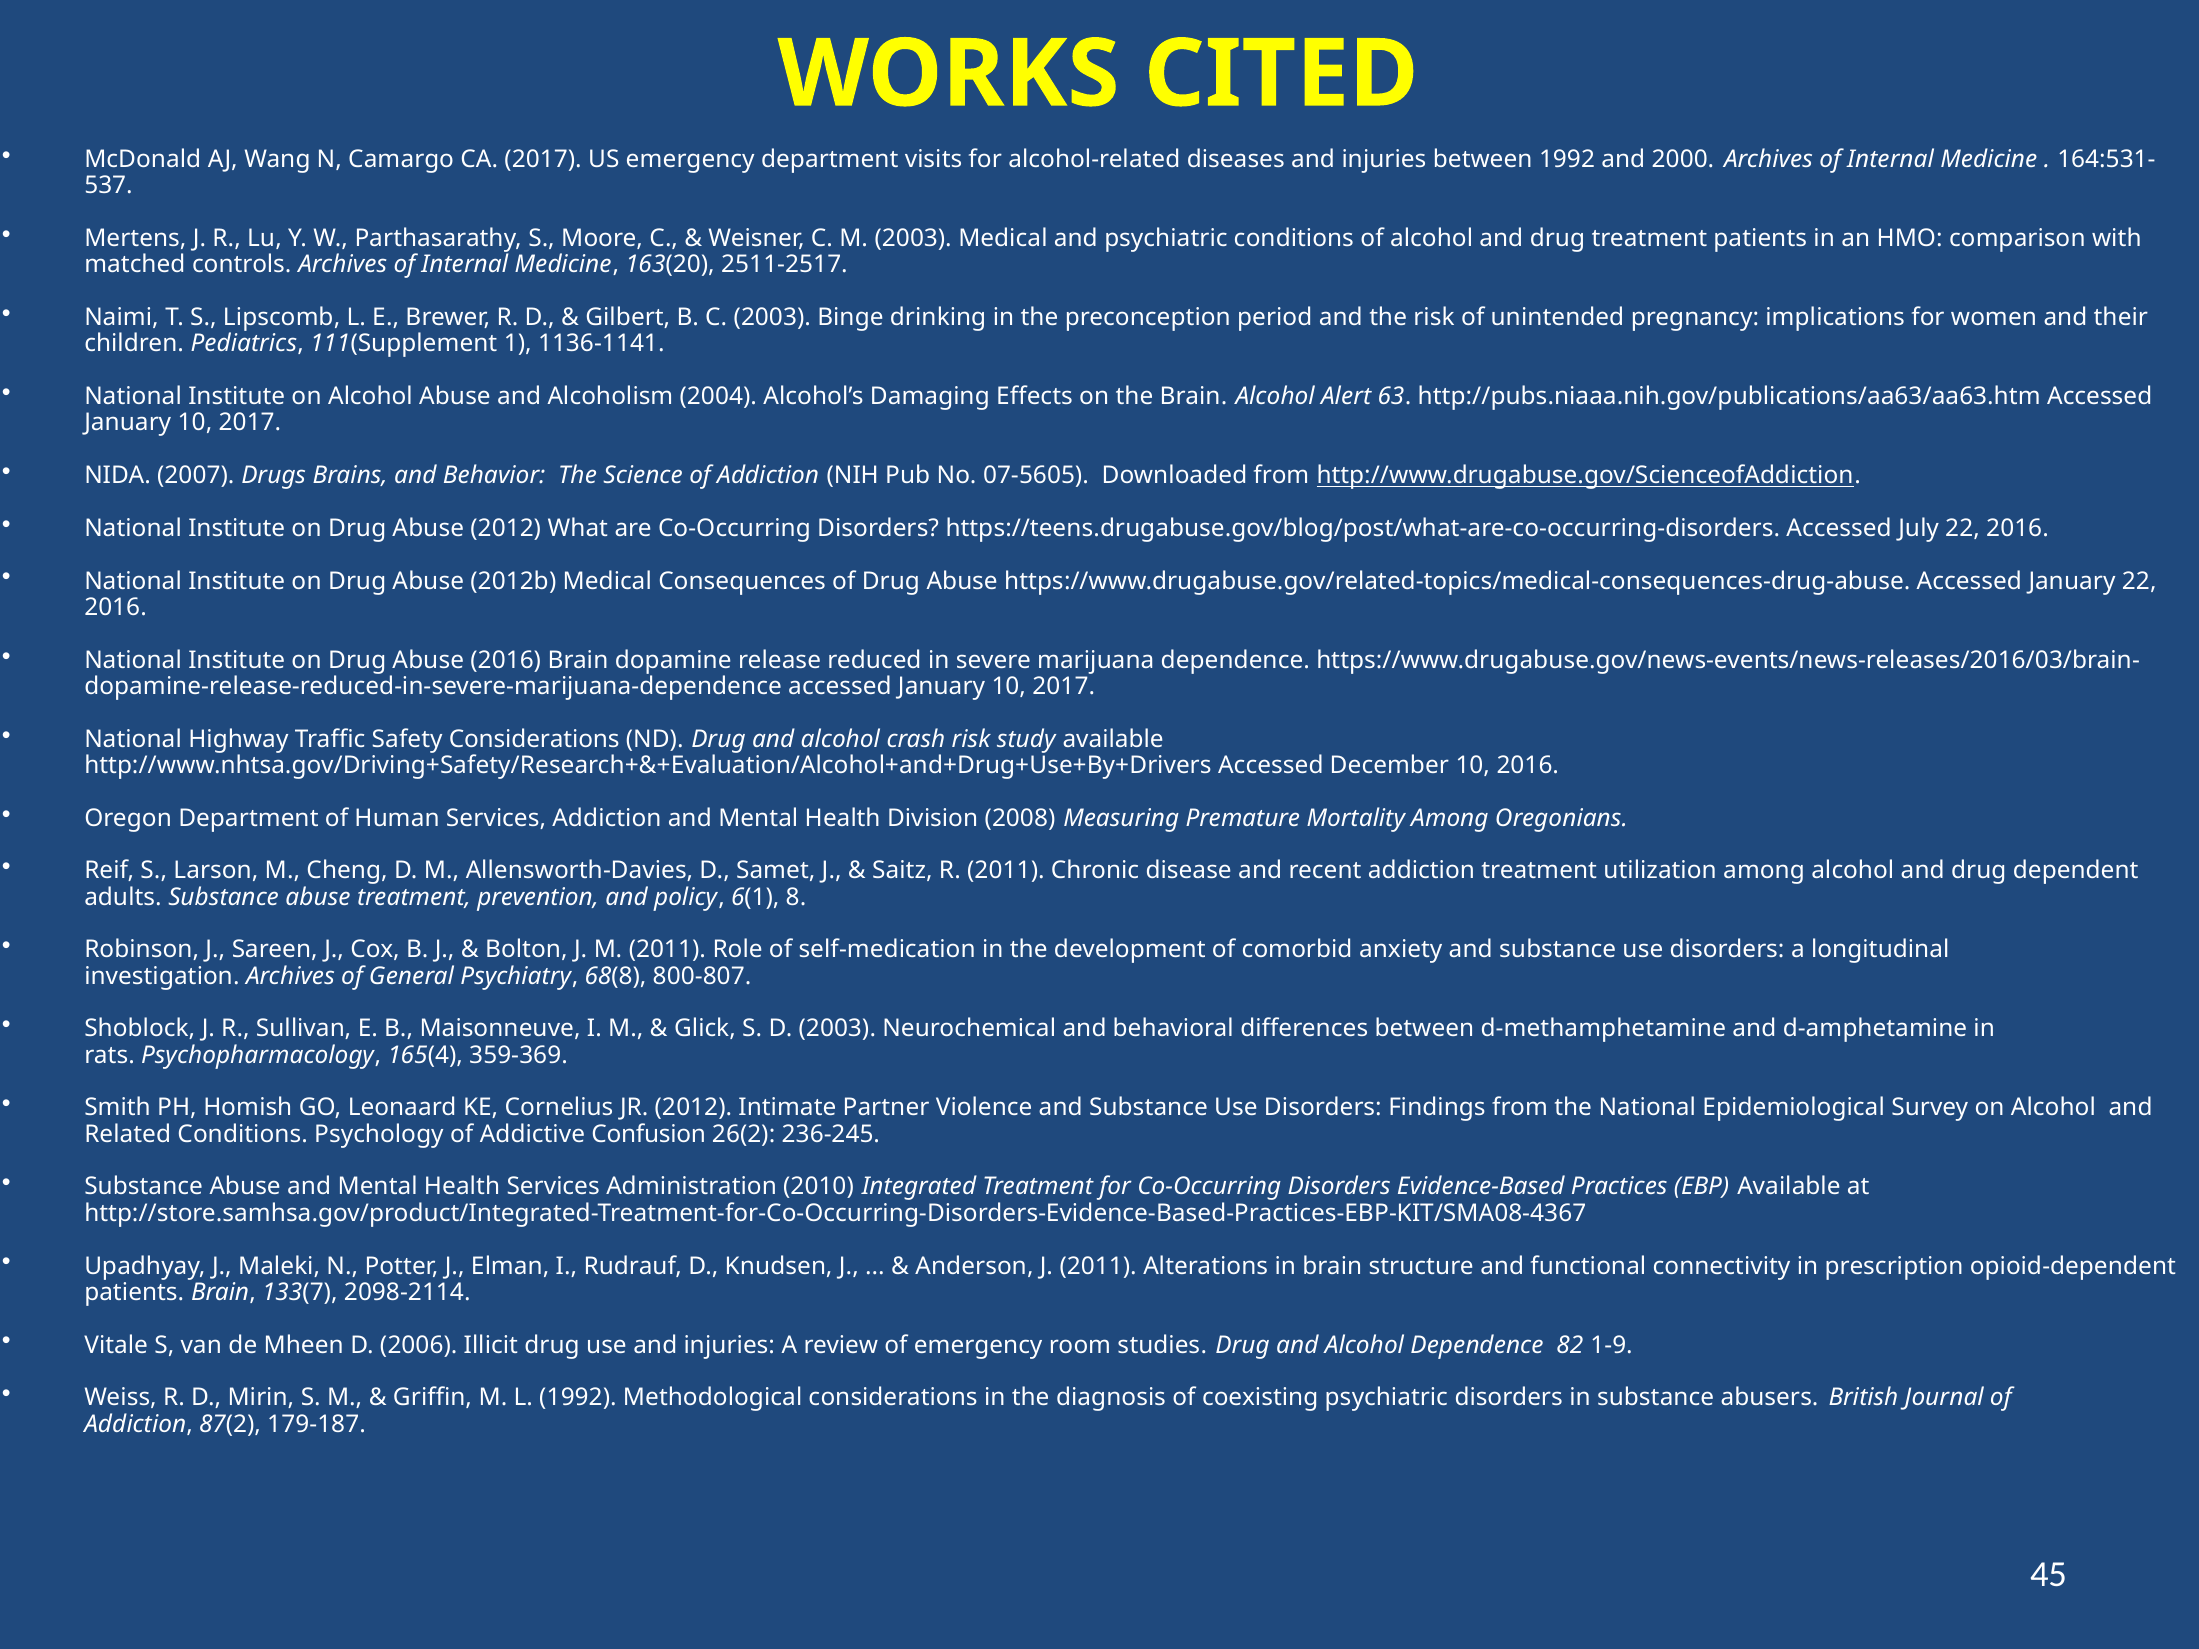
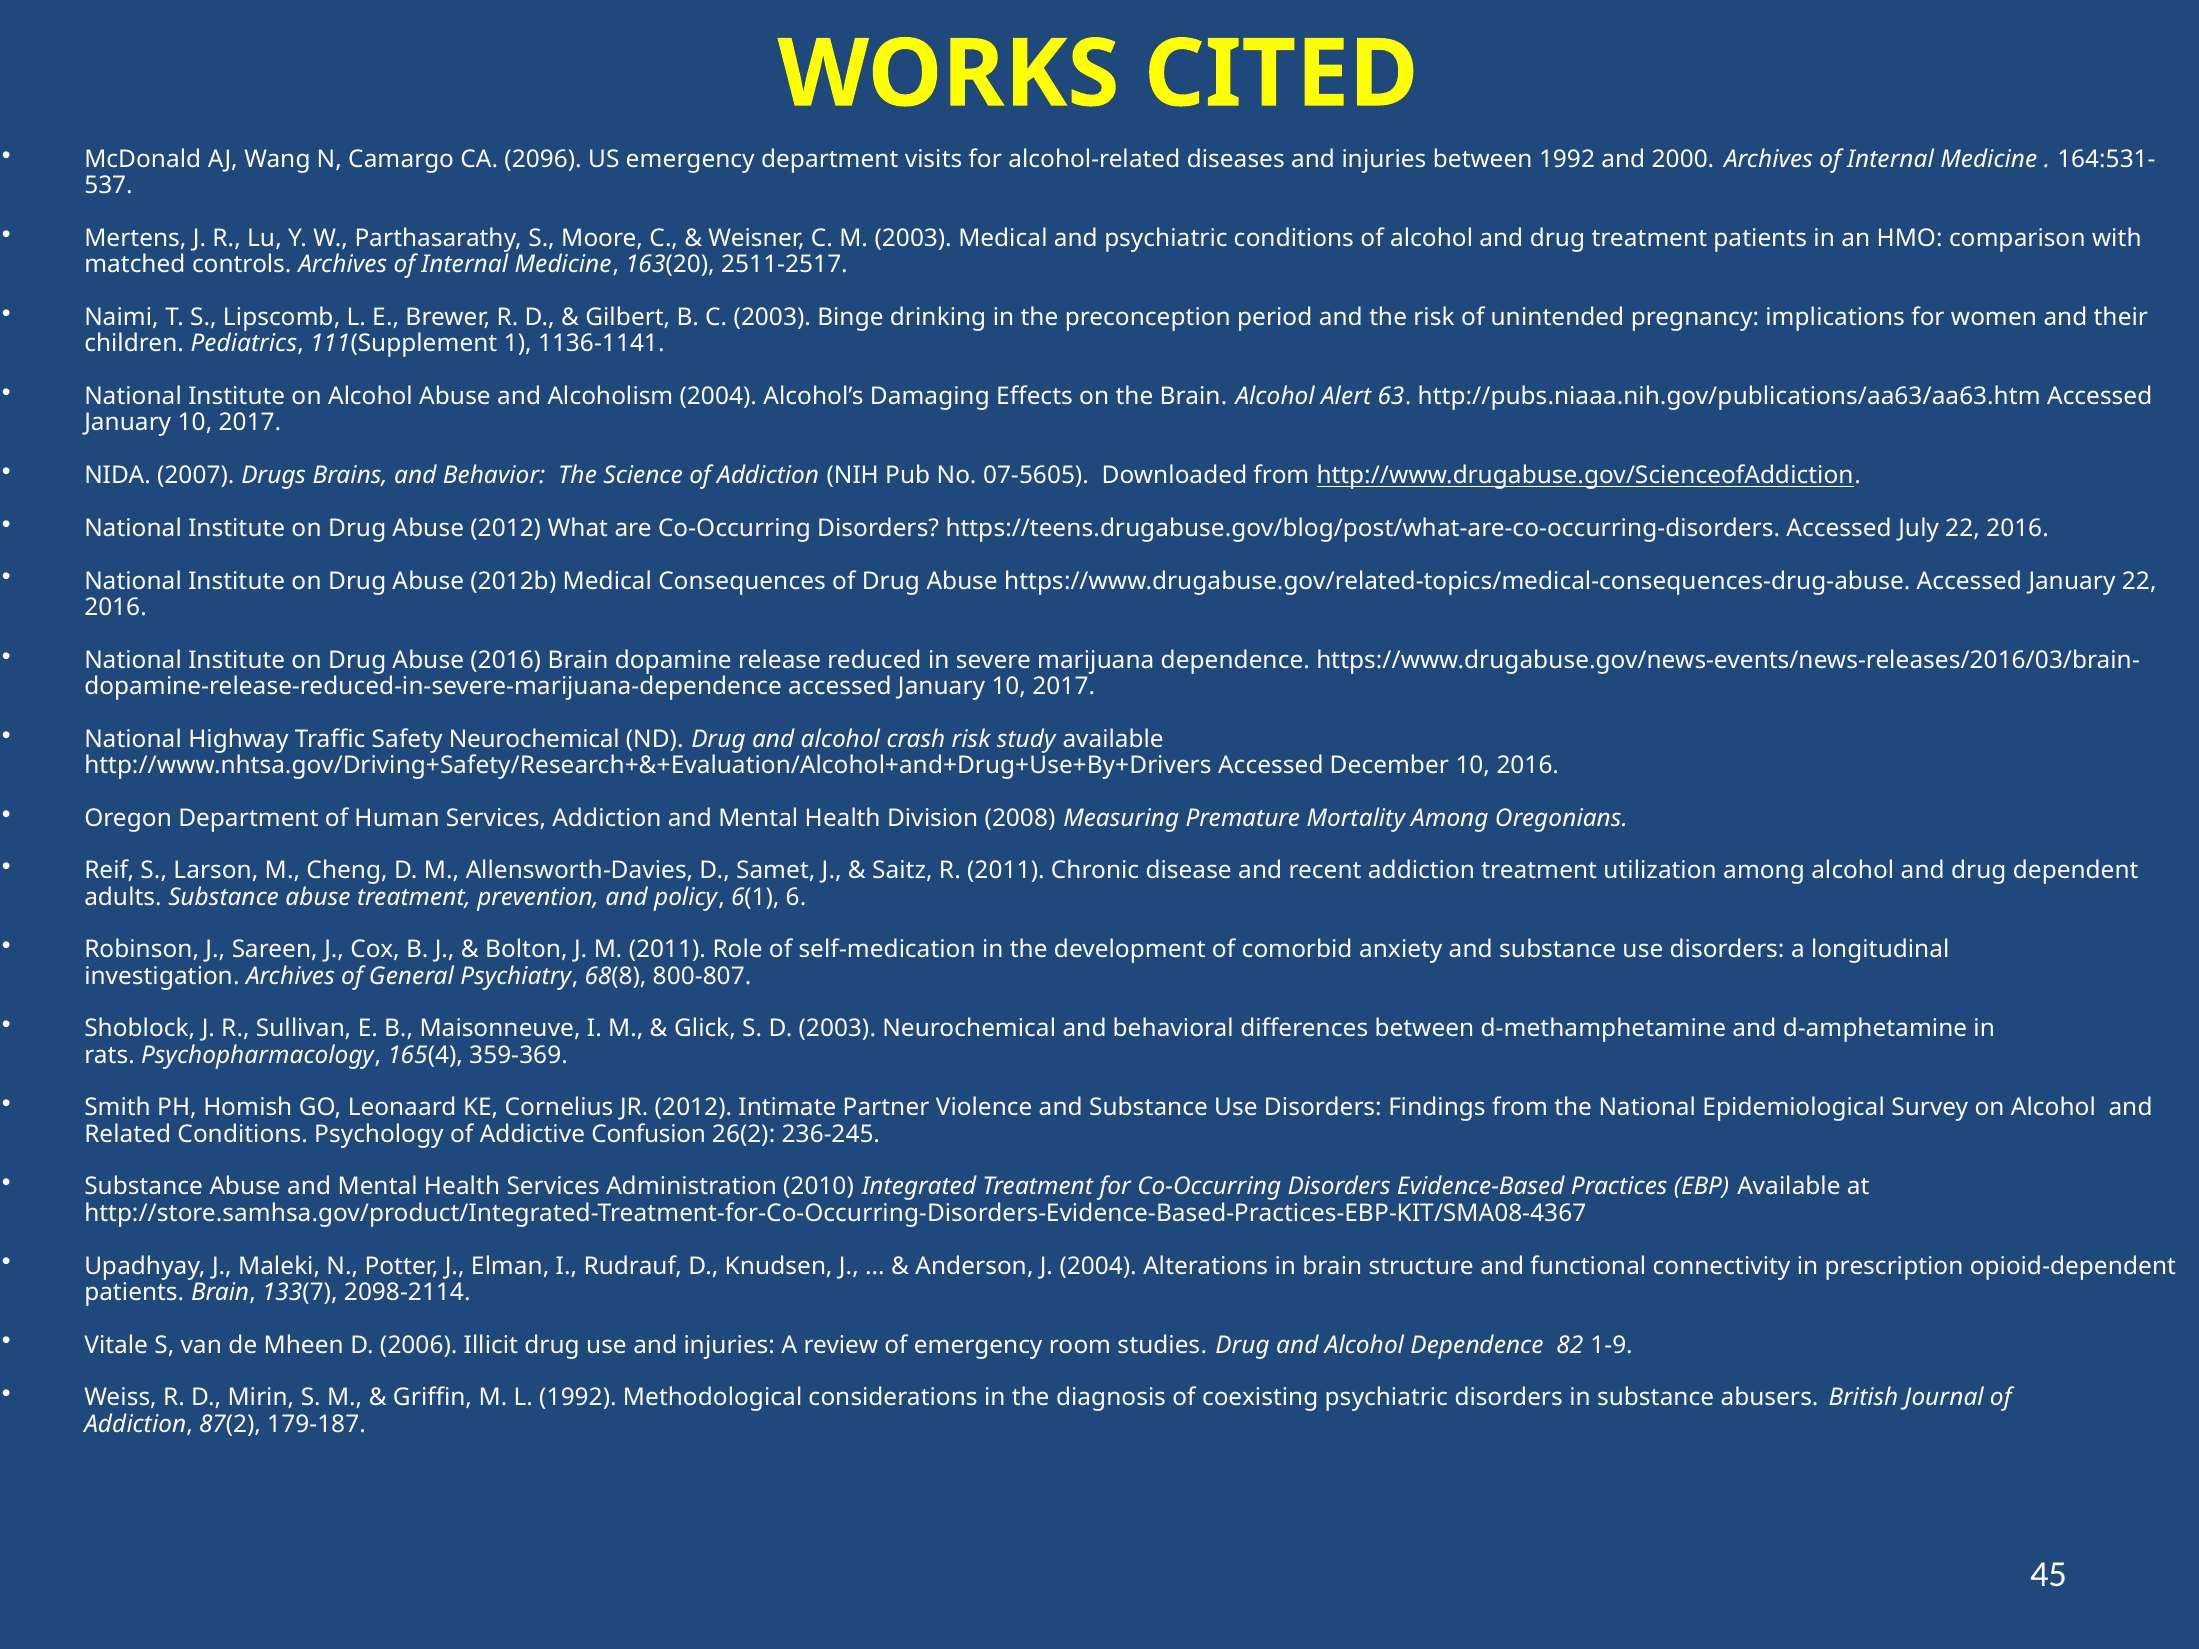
CA 2017: 2017 -> 2096
Safety Considerations: Considerations -> Neurochemical
8: 8 -> 6
J 2011: 2011 -> 2004
